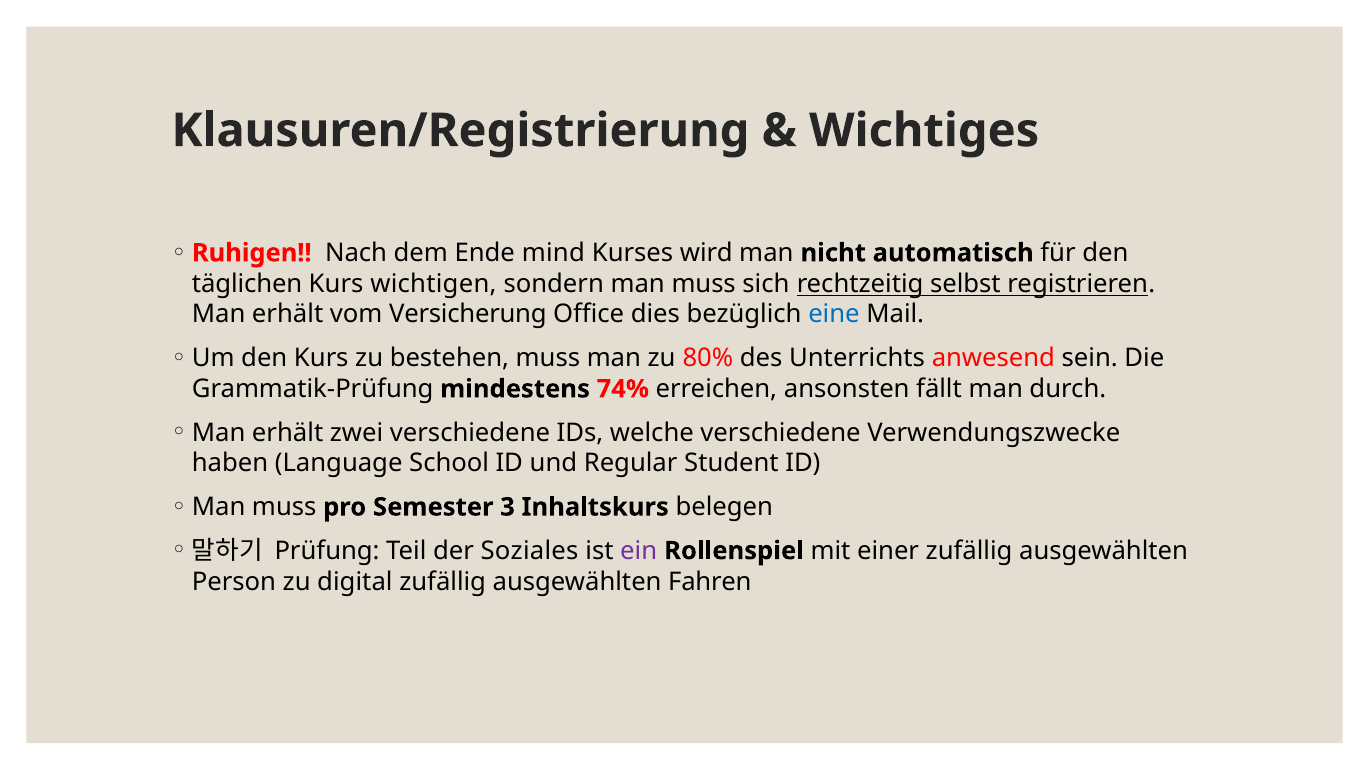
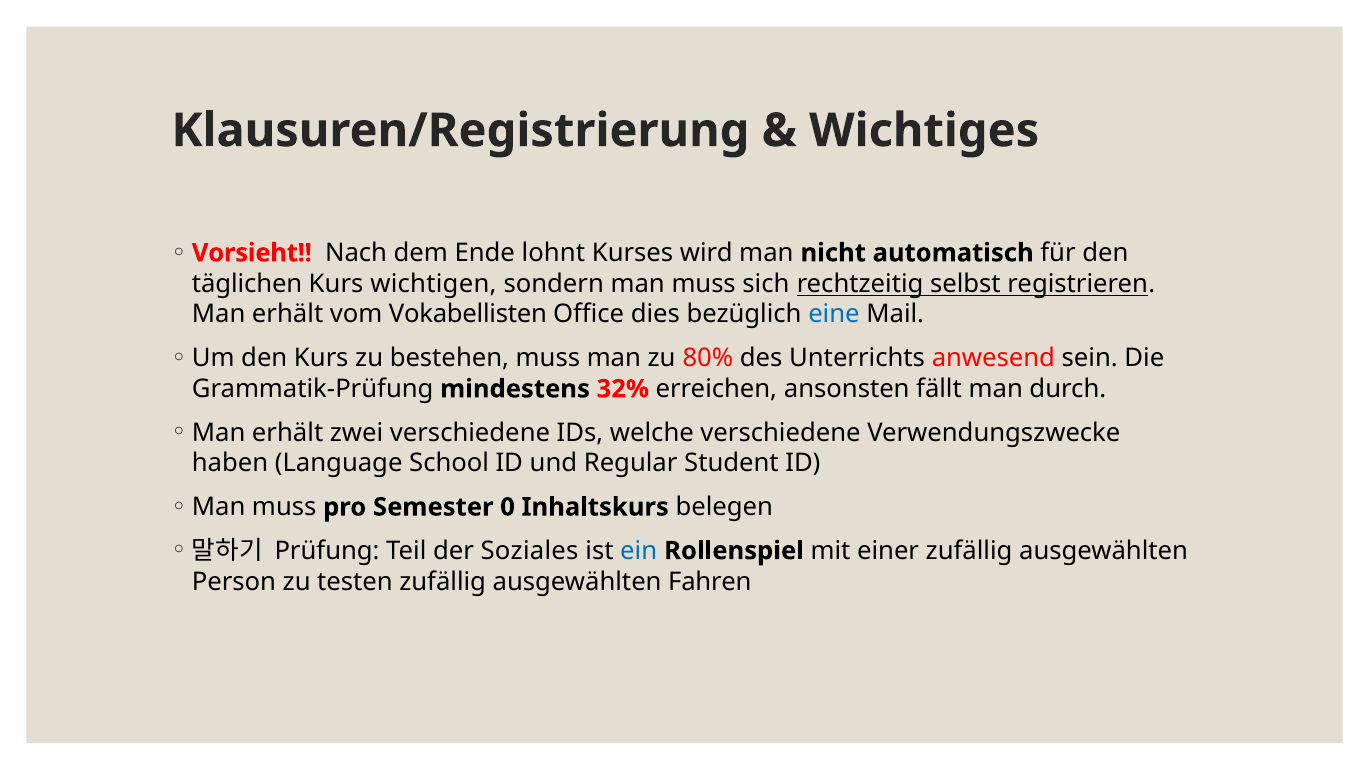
Ruhigen: Ruhigen -> Vorsieht
mind: mind -> lohnt
Versicherung: Versicherung -> Vokabellisten
74%: 74% -> 32%
3: 3 -> 0
ein colour: purple -> blue
digital: digital -> testen
